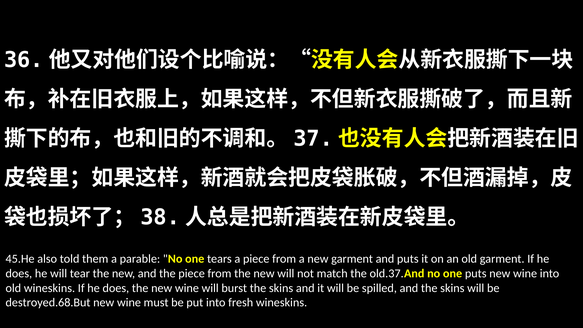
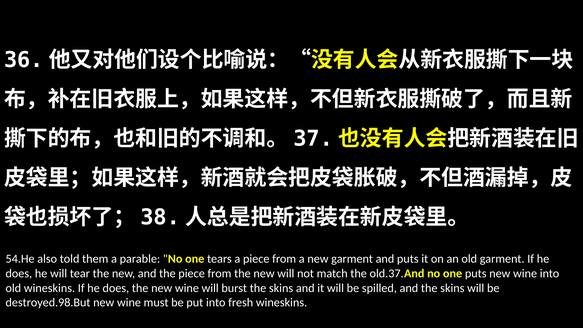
45.He: 45.He -> 54.He
destroyed.68.But: destroyed.68.But -> destroyed.98.But
